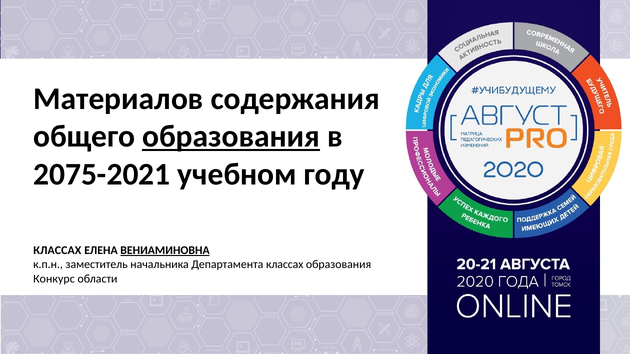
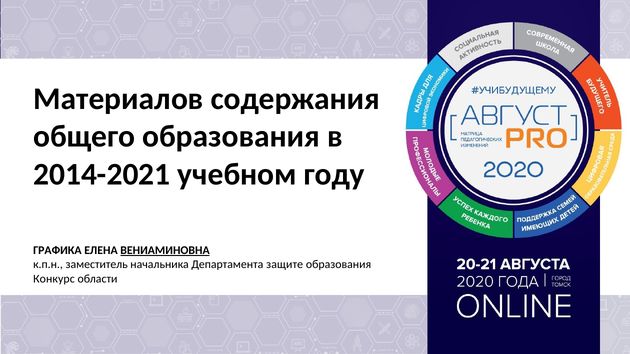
образования at (231, 137) underline: present -> none
2075-2021: 2075-2021 -> 2014-2021
КЛАССАХ at (57, 251): КЛАССАХ -> ГРАФИКА
Департамента классах: классах -> защите
